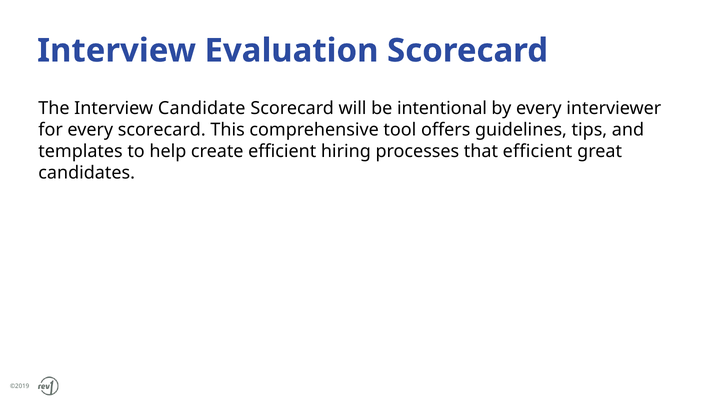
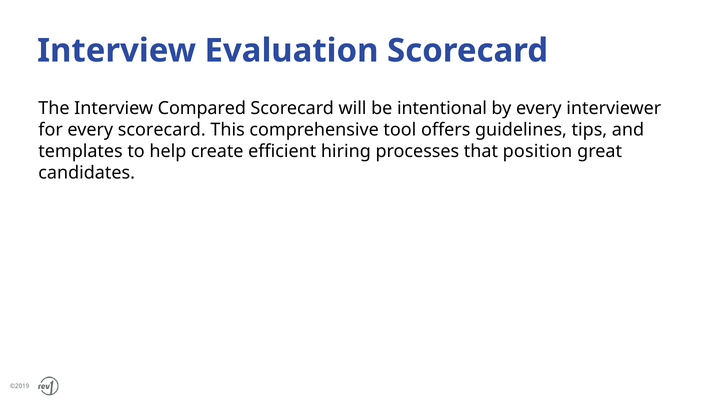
Candidate: Candidate -> Compared
that efficient: efficient -> position
